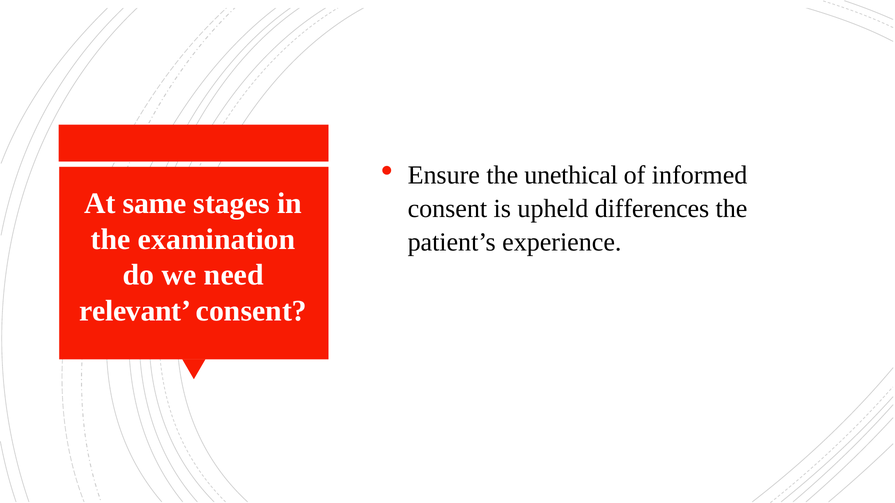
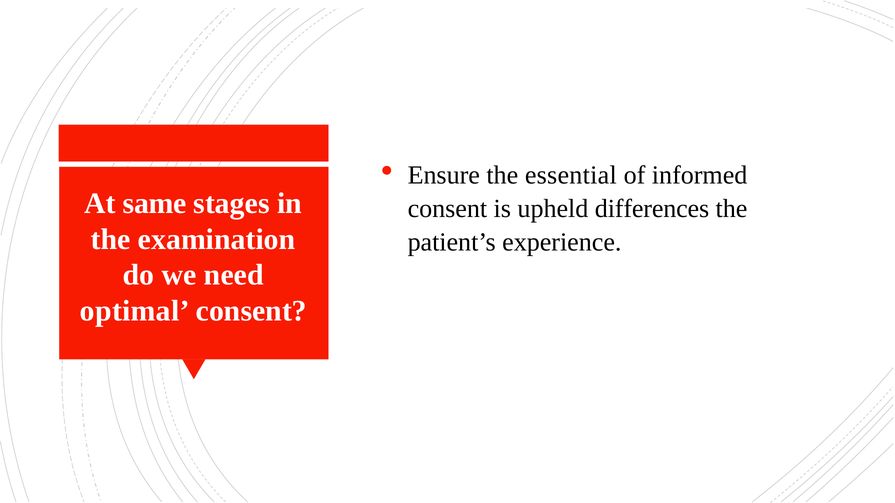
unethical: unethical -> essential
relevant: relevant -> optimal
